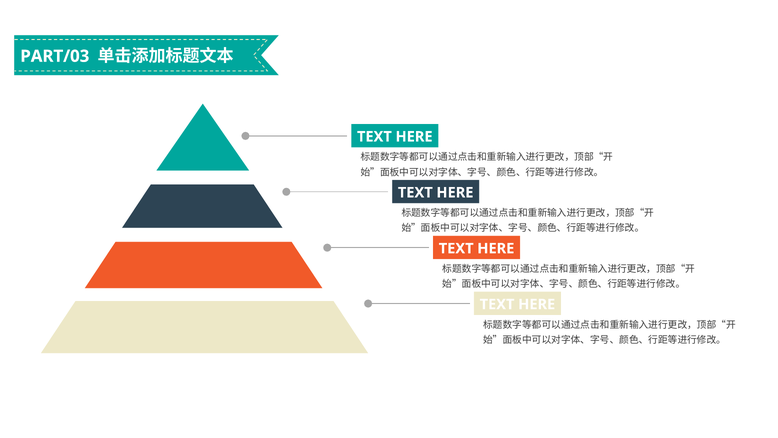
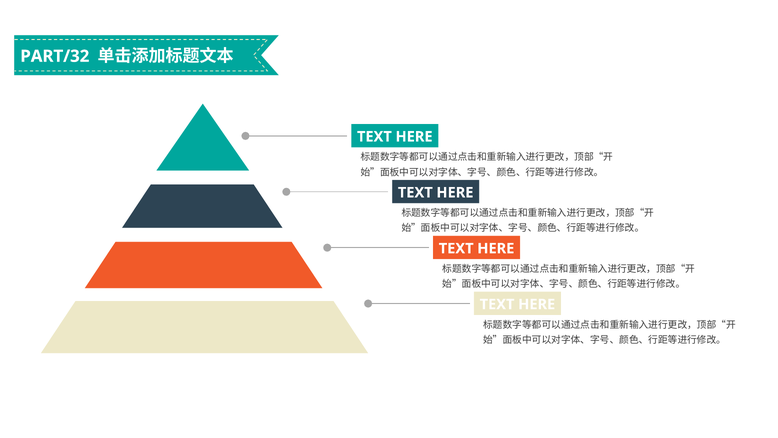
PART/03: PART/03 -> PART/32
